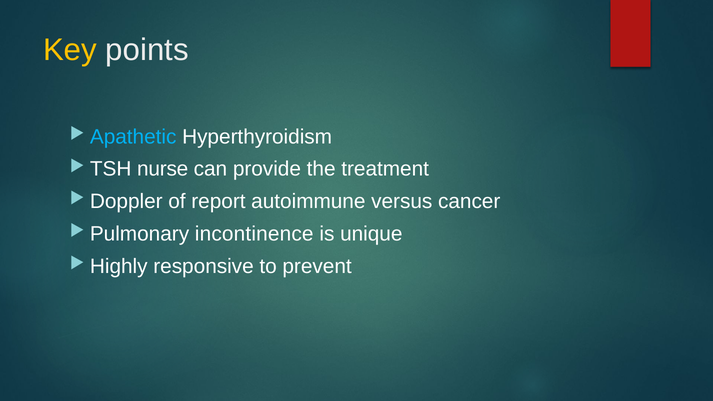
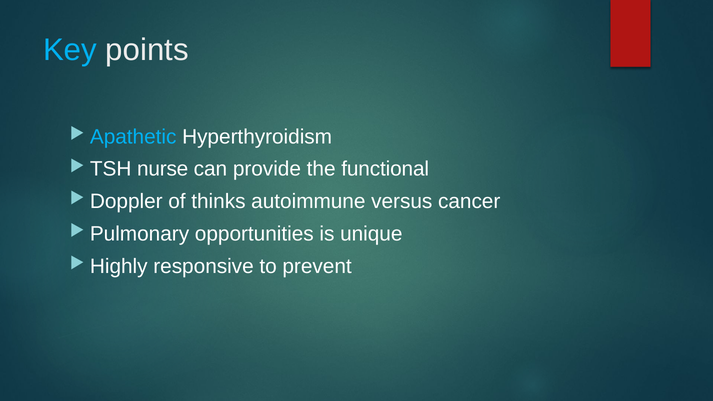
Key colour: yellow -> light blue
treatment: treatment -> functional
report: report -> thinks
incontinence: incontinence -> opportunities
